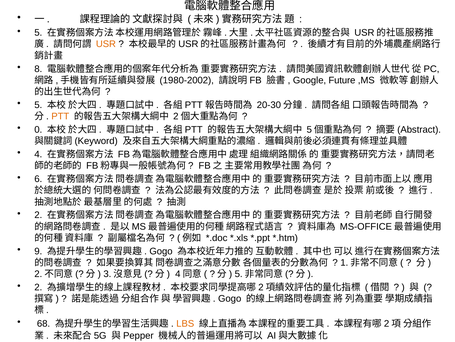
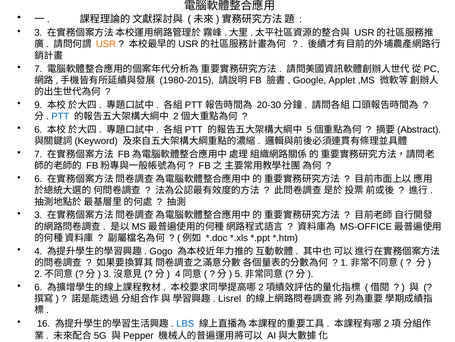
5 at (38, 33): 5 -> 3
8 at (38, 69): 8 -> 7
1980-2002: 1980-2002 -> 1980-2015
Future: Future -> Applet
5 at (38, 105): 5 -> 9
PTT colour: orange -> blue
0 at (38, 129): 0 -> 6
4 at (38, 154): 4 -> 7
2 at (38, 215): 2 -> 3
9: 9 -> 4
2 at (38, 287): 2 -> 6
Gogo at (230, 298): Gogo -> Lisrel
68: 68 -> 16
LBS colour: orange -> blue
